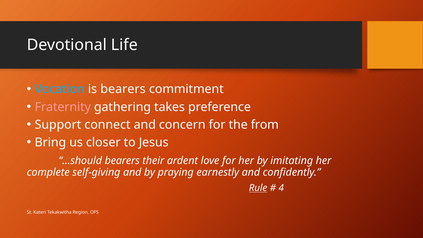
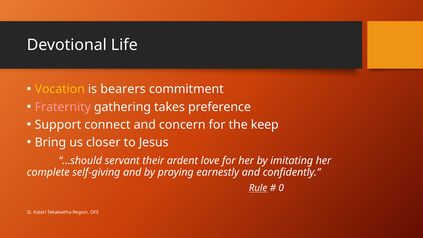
Vocation colour: light blue -> yellow
from: from -> keep
…should bearers: bearers -> servant
4: 4 -> 0
